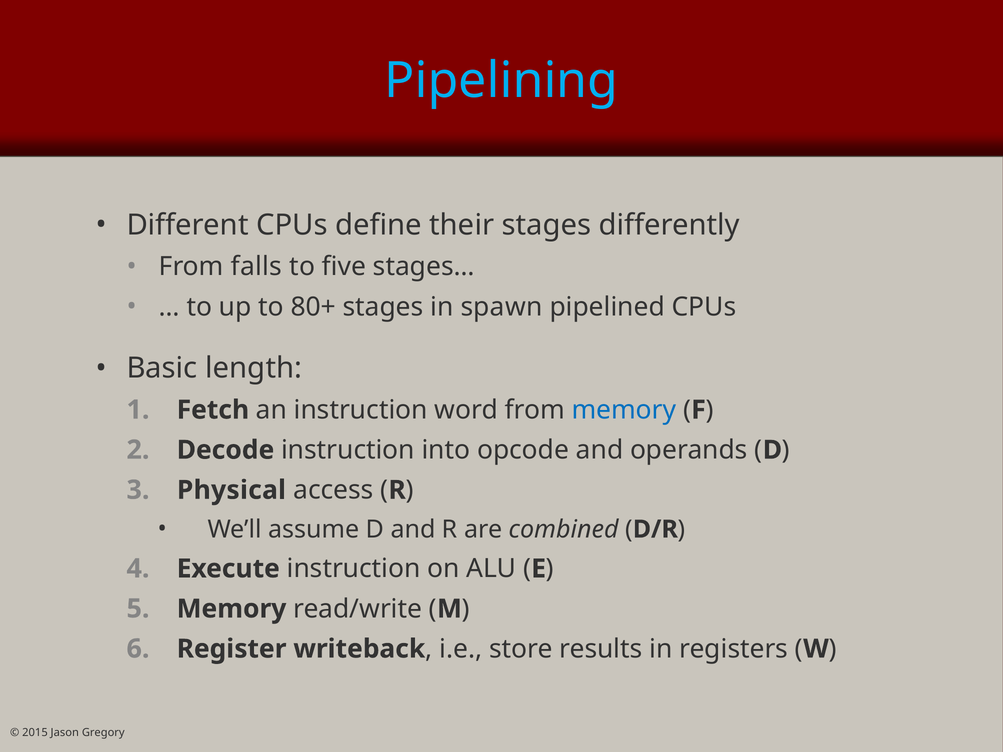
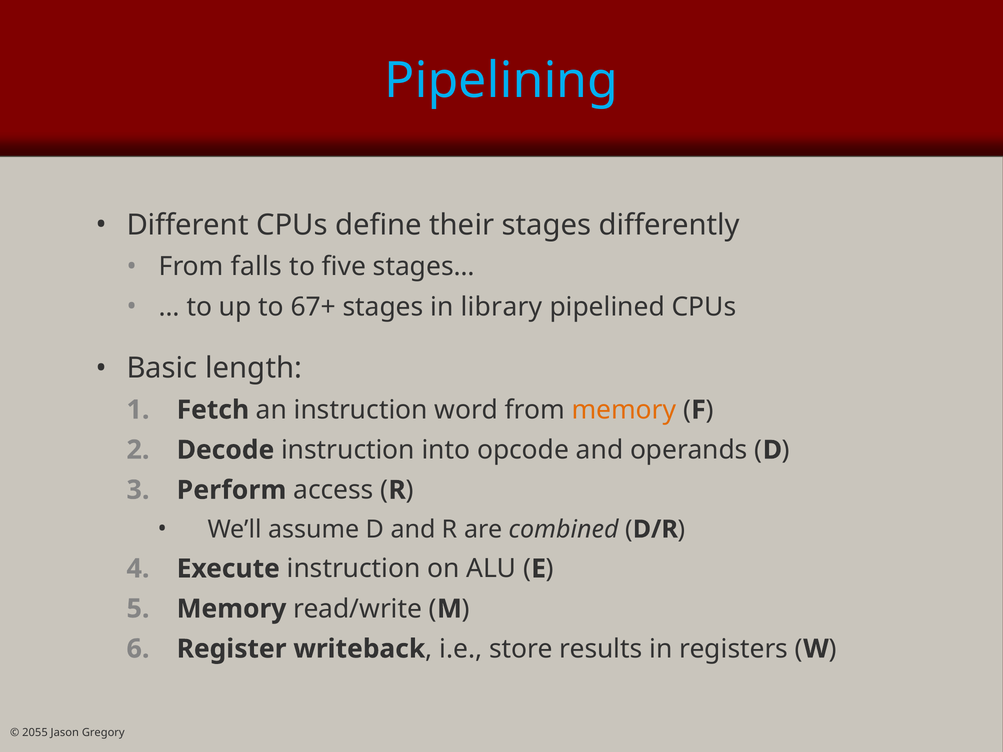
80+: 80+ -> 67+
spawn: spawn -> library
memory at (624, 410) colour: blue -> orange
Physical: Physical -> Perform
2015: 2015 -> 2055
